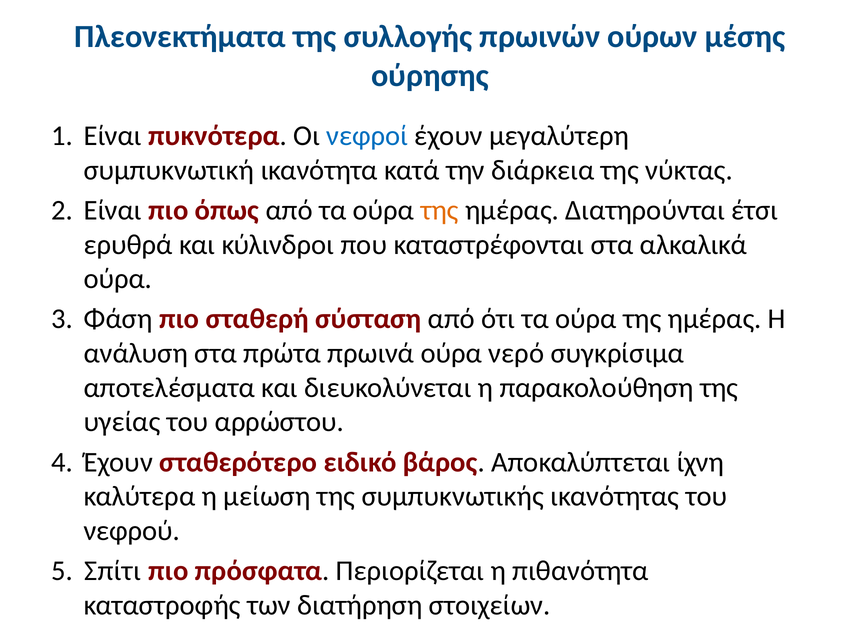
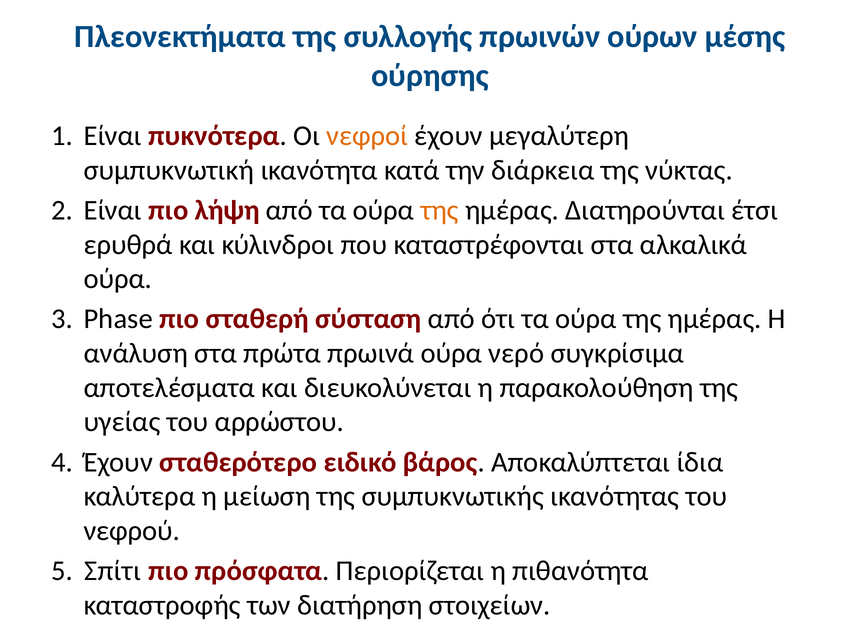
νεφροί colour: blue -> orange
όπως: όπως -> λήψη
Φάση: Φάση -> Phase
ίχνη: ίχνη -> ίδια
